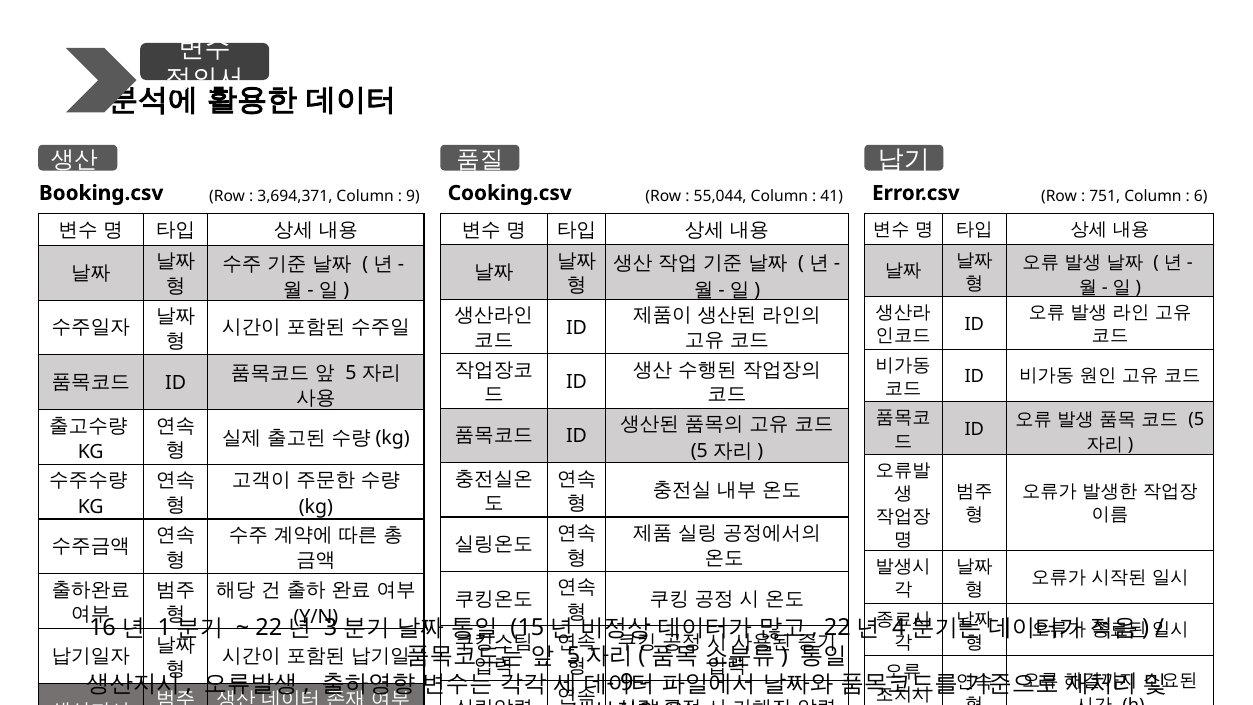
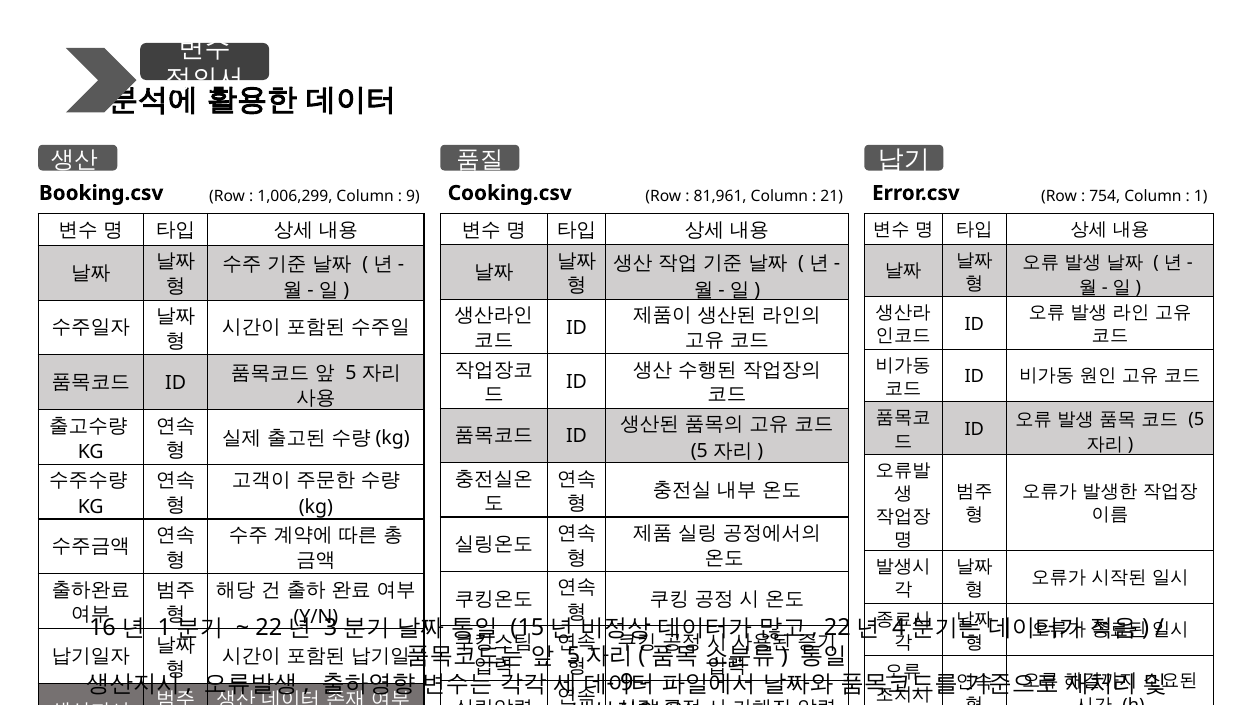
55,044: 55,044 -> 81,961
41: 41 -> 21
751: 751 -> 754
6: 6 -> 1
3,694,371: 3,694,371 -> 1,006,299
